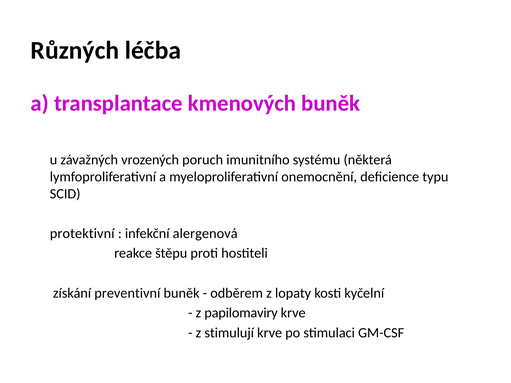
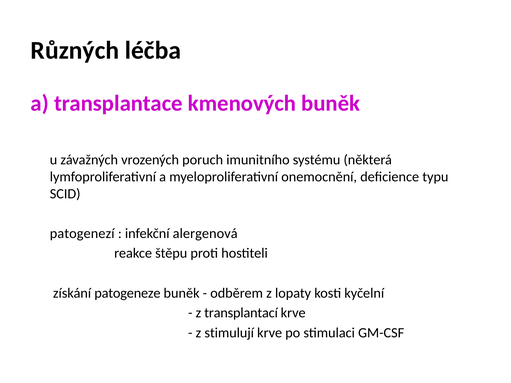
protektivní: protektivní -> patogenezí
preventivní: preventivní -> patogeneze
papilomaviry: papilomaviry -> transplantací
